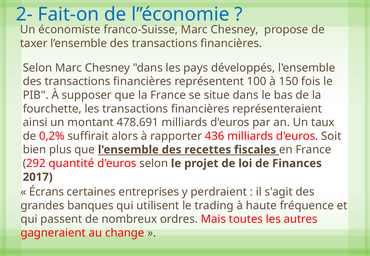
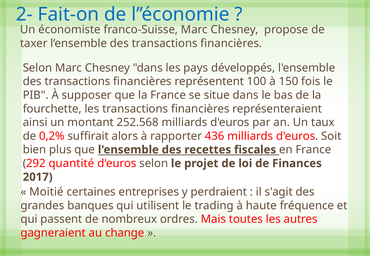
478.691: 478.691 -> 252.568
Écrans: Écrans -> Moitié
